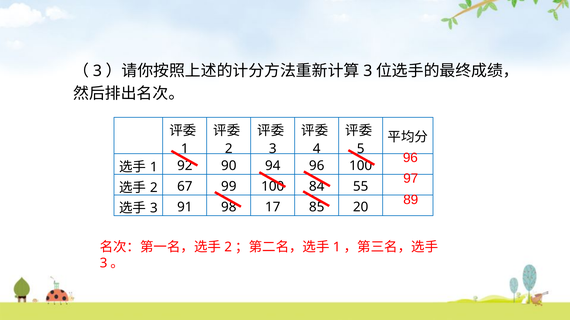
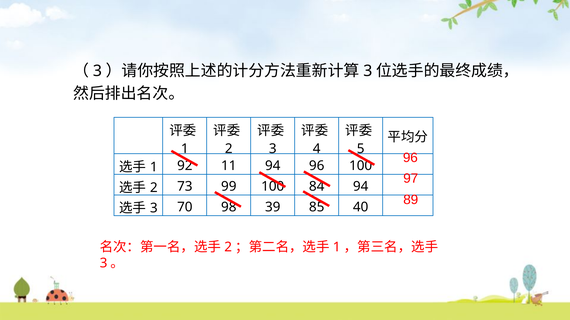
90: 90 -> 11
67: 67 -> 73
55 at (361, 187): 55 -> 94
91: 91 -> 70
17: 17 -> 39
20: 20 -> 40
